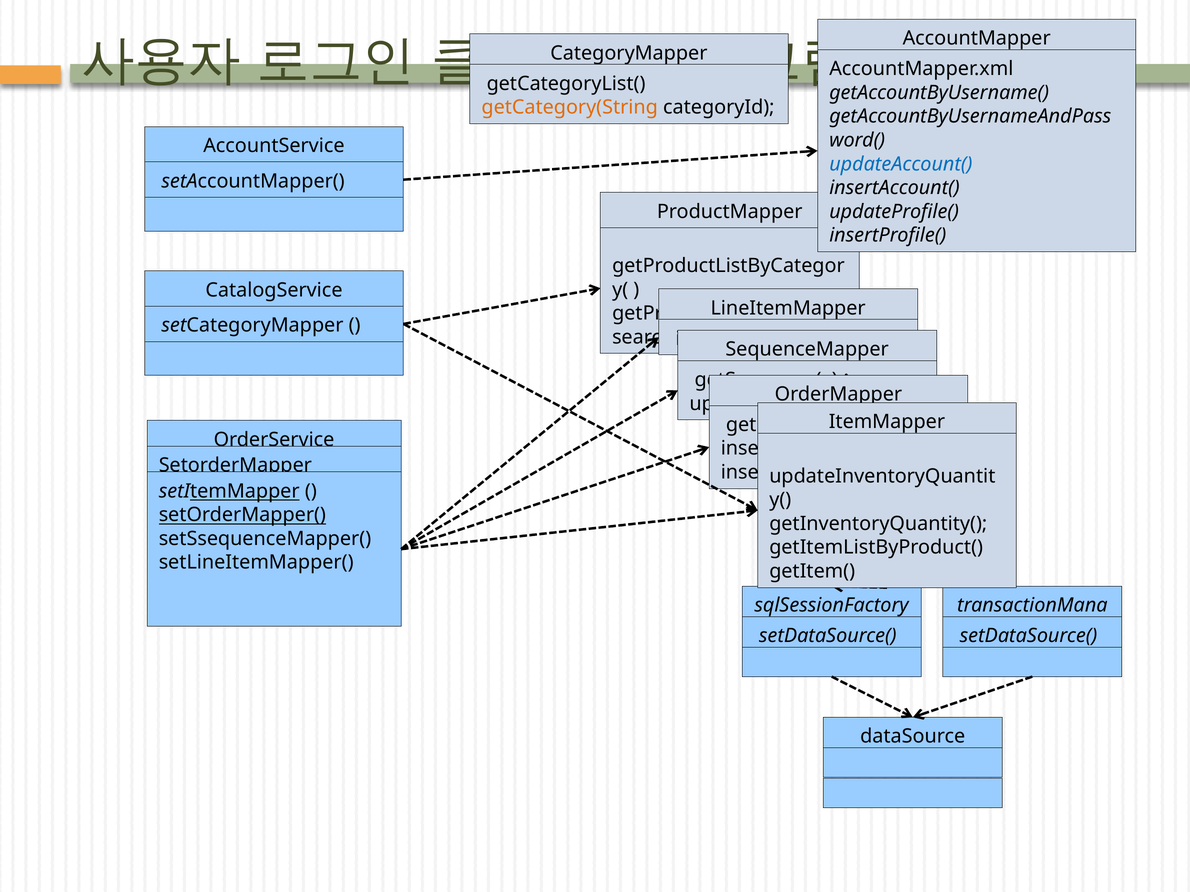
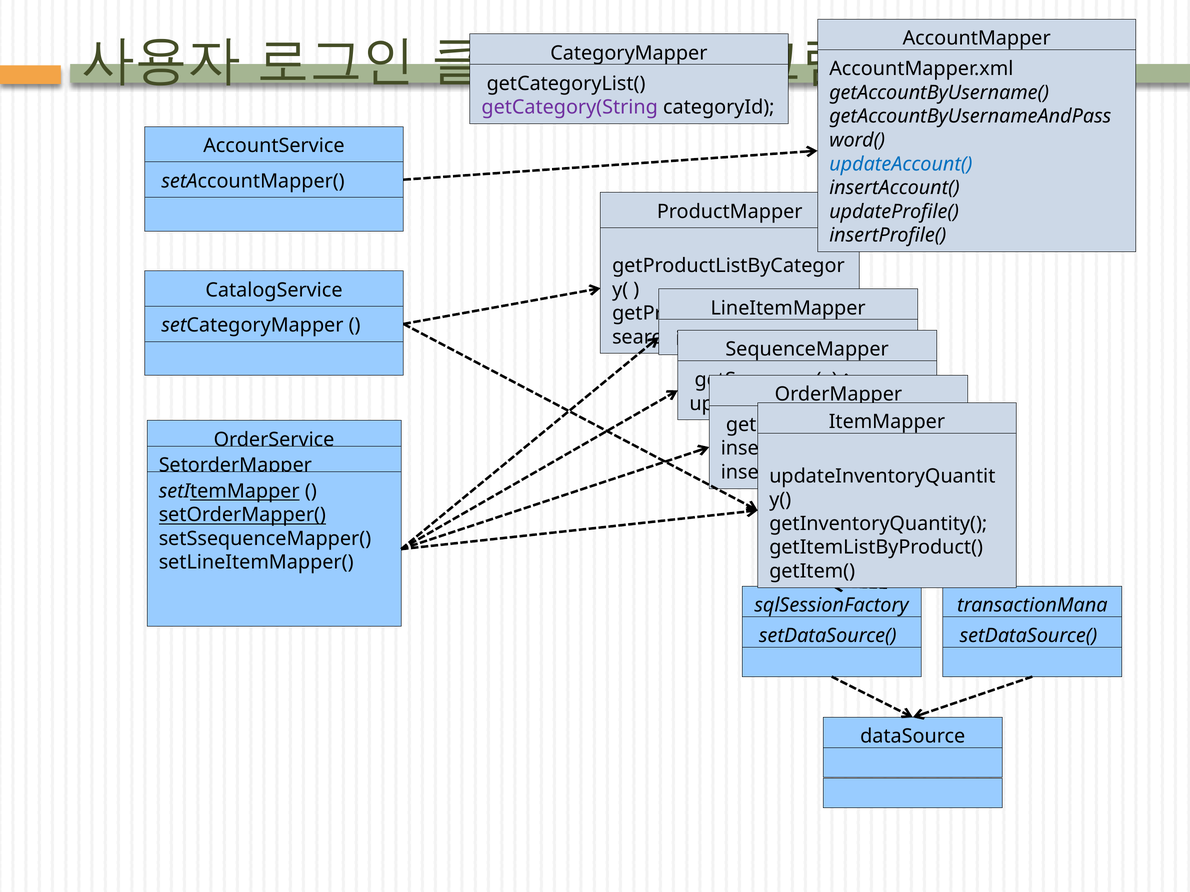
getCategory(String colour: orange -> purple
